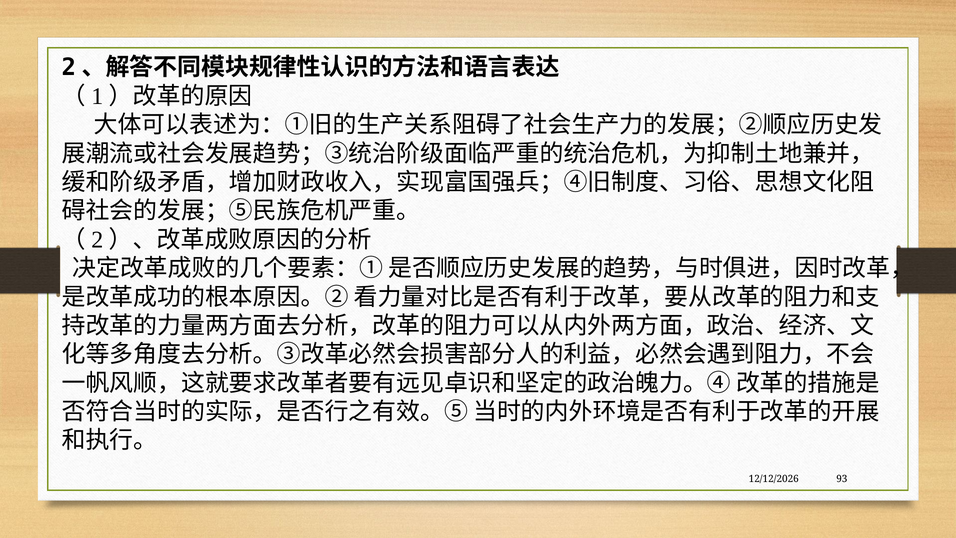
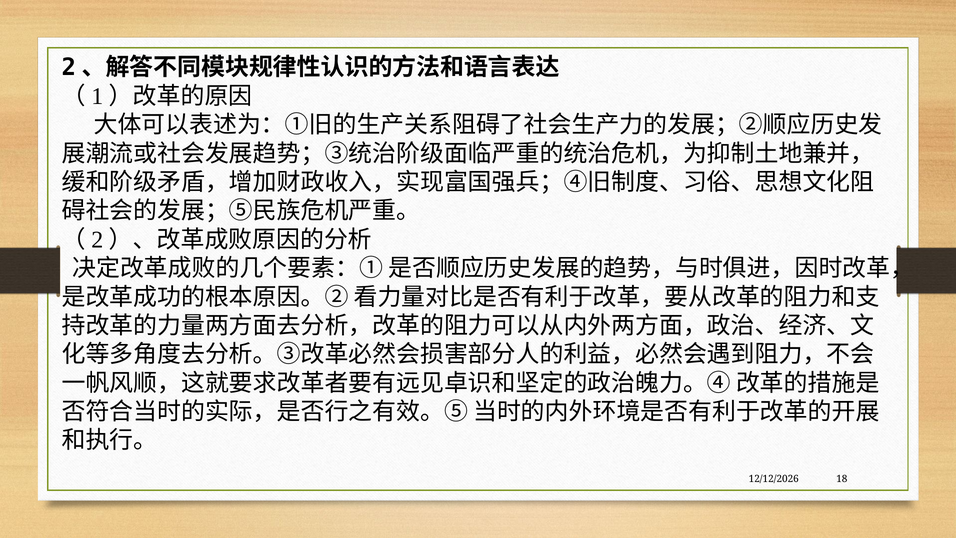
93: 93 -> 18
